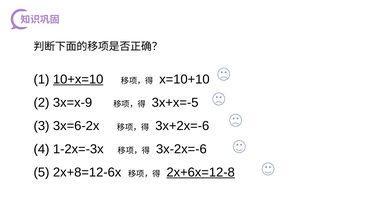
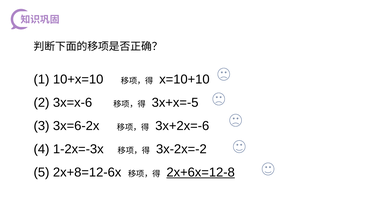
10+x=10 underline: present -> none
3x=x-9: 3x=x-9 -> 3x=x-6
3x-2x=-6: 3x-2x=-6 -> 3x-2x=-2
